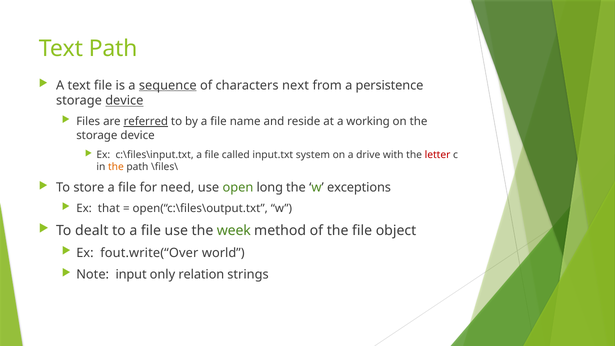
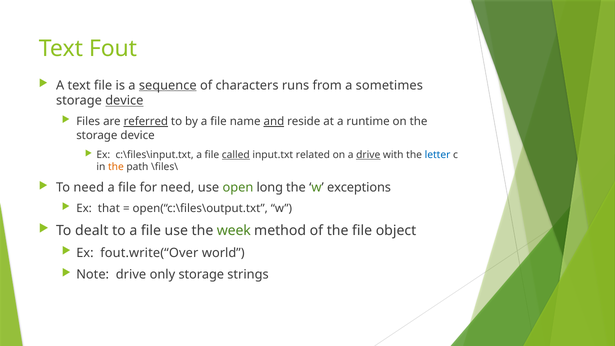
Text Path: Path -> Fout
next: next -> runs
persistence: persistence -> sometimes
and underline: none -> present
working: working -> runtime
called underline: none -> present
system: system -> related
drive at (368, 155) underline: none -> present
letter colour: red -> blue
To store: store -> need
Note input: input -> drive
only relation: relation -> storage
